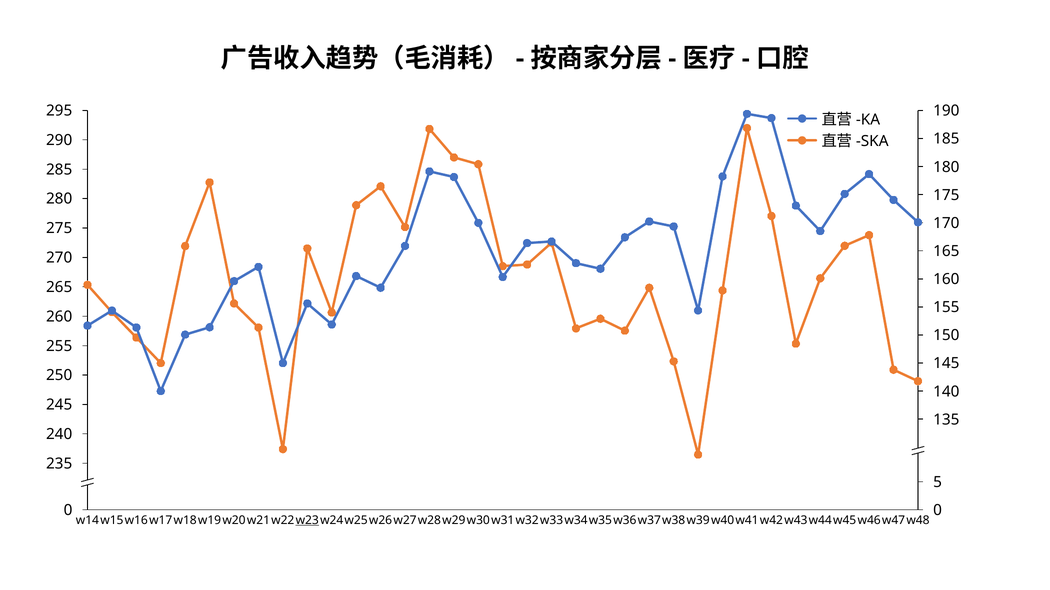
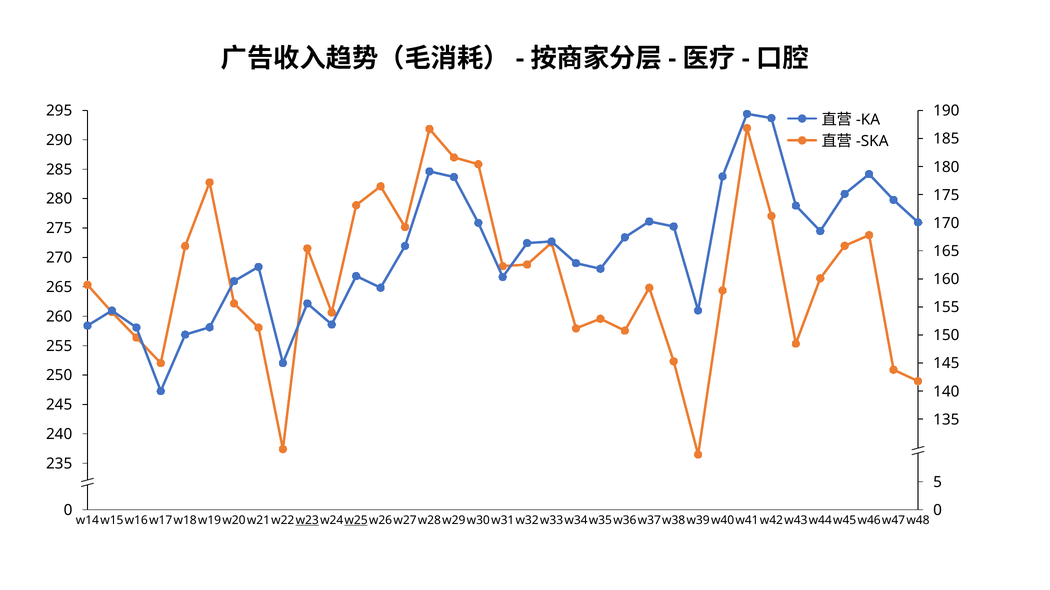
w25 underline: none -> present
